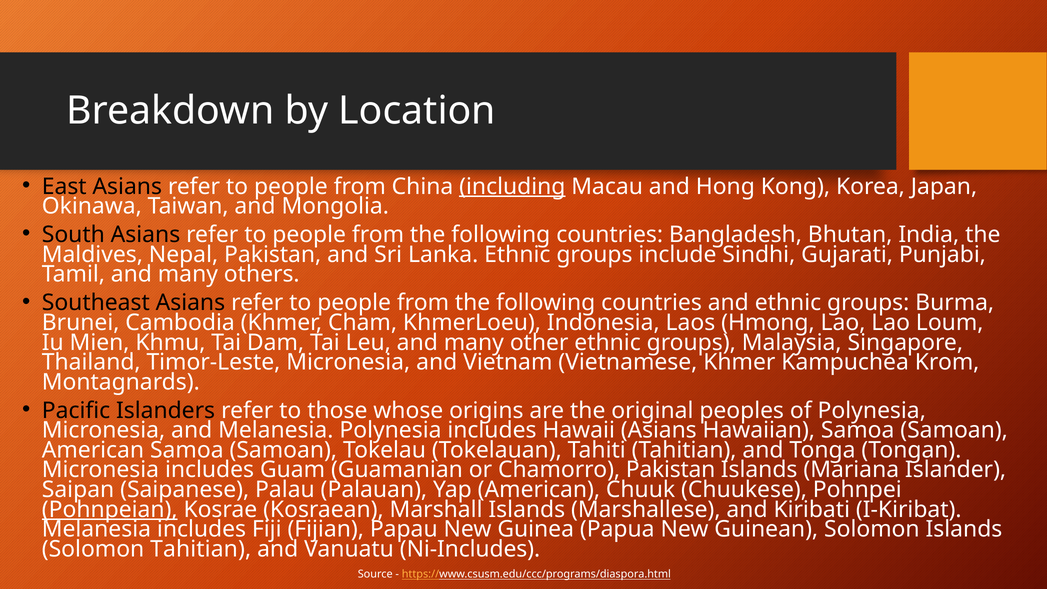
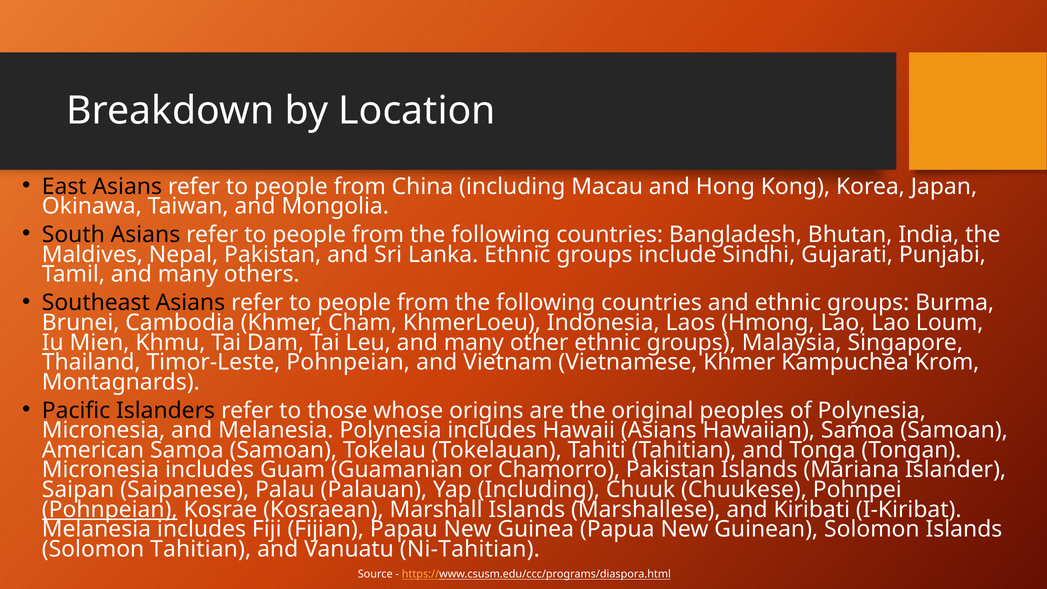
including at (512, 186) underline: present -> none
Timor-Leste Micronesia: Micronesia -> Pohnpeian
Yap American: American -> Including
Ni-Includes: Ni-Includes -> Ni-Tahitian
